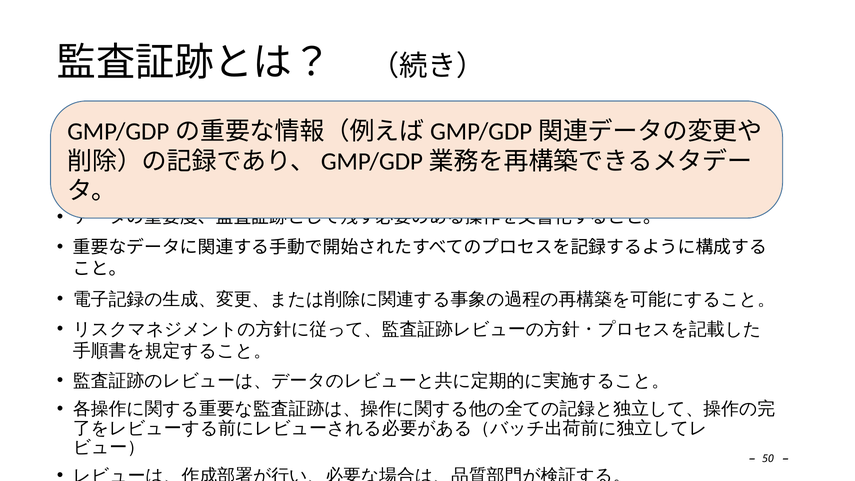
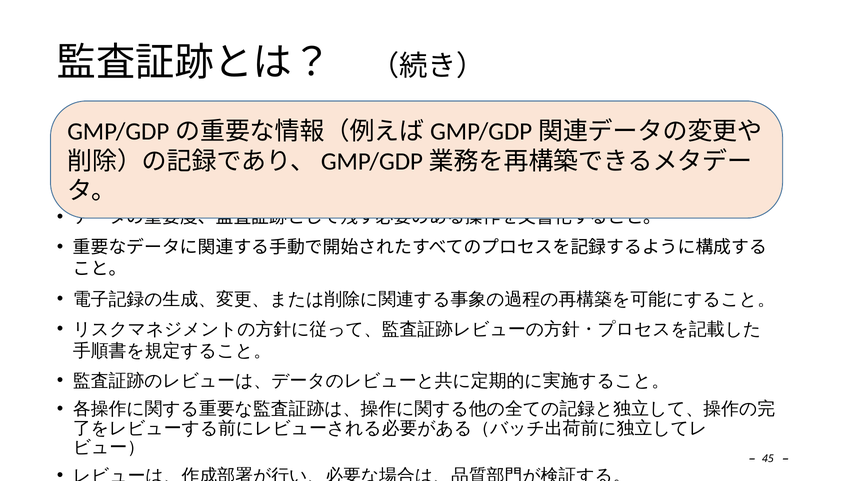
50: 50 -> 45
